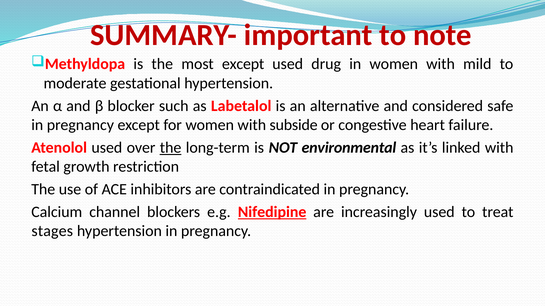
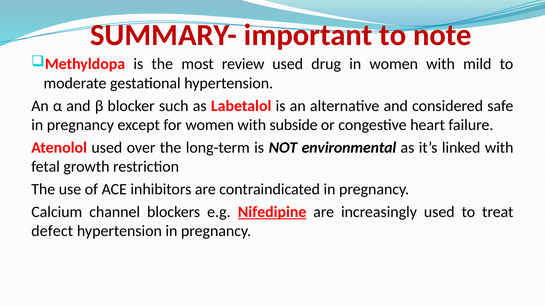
most except: except -> review
the at (171, 148) underline: present -> none
stages: stages -> defect
